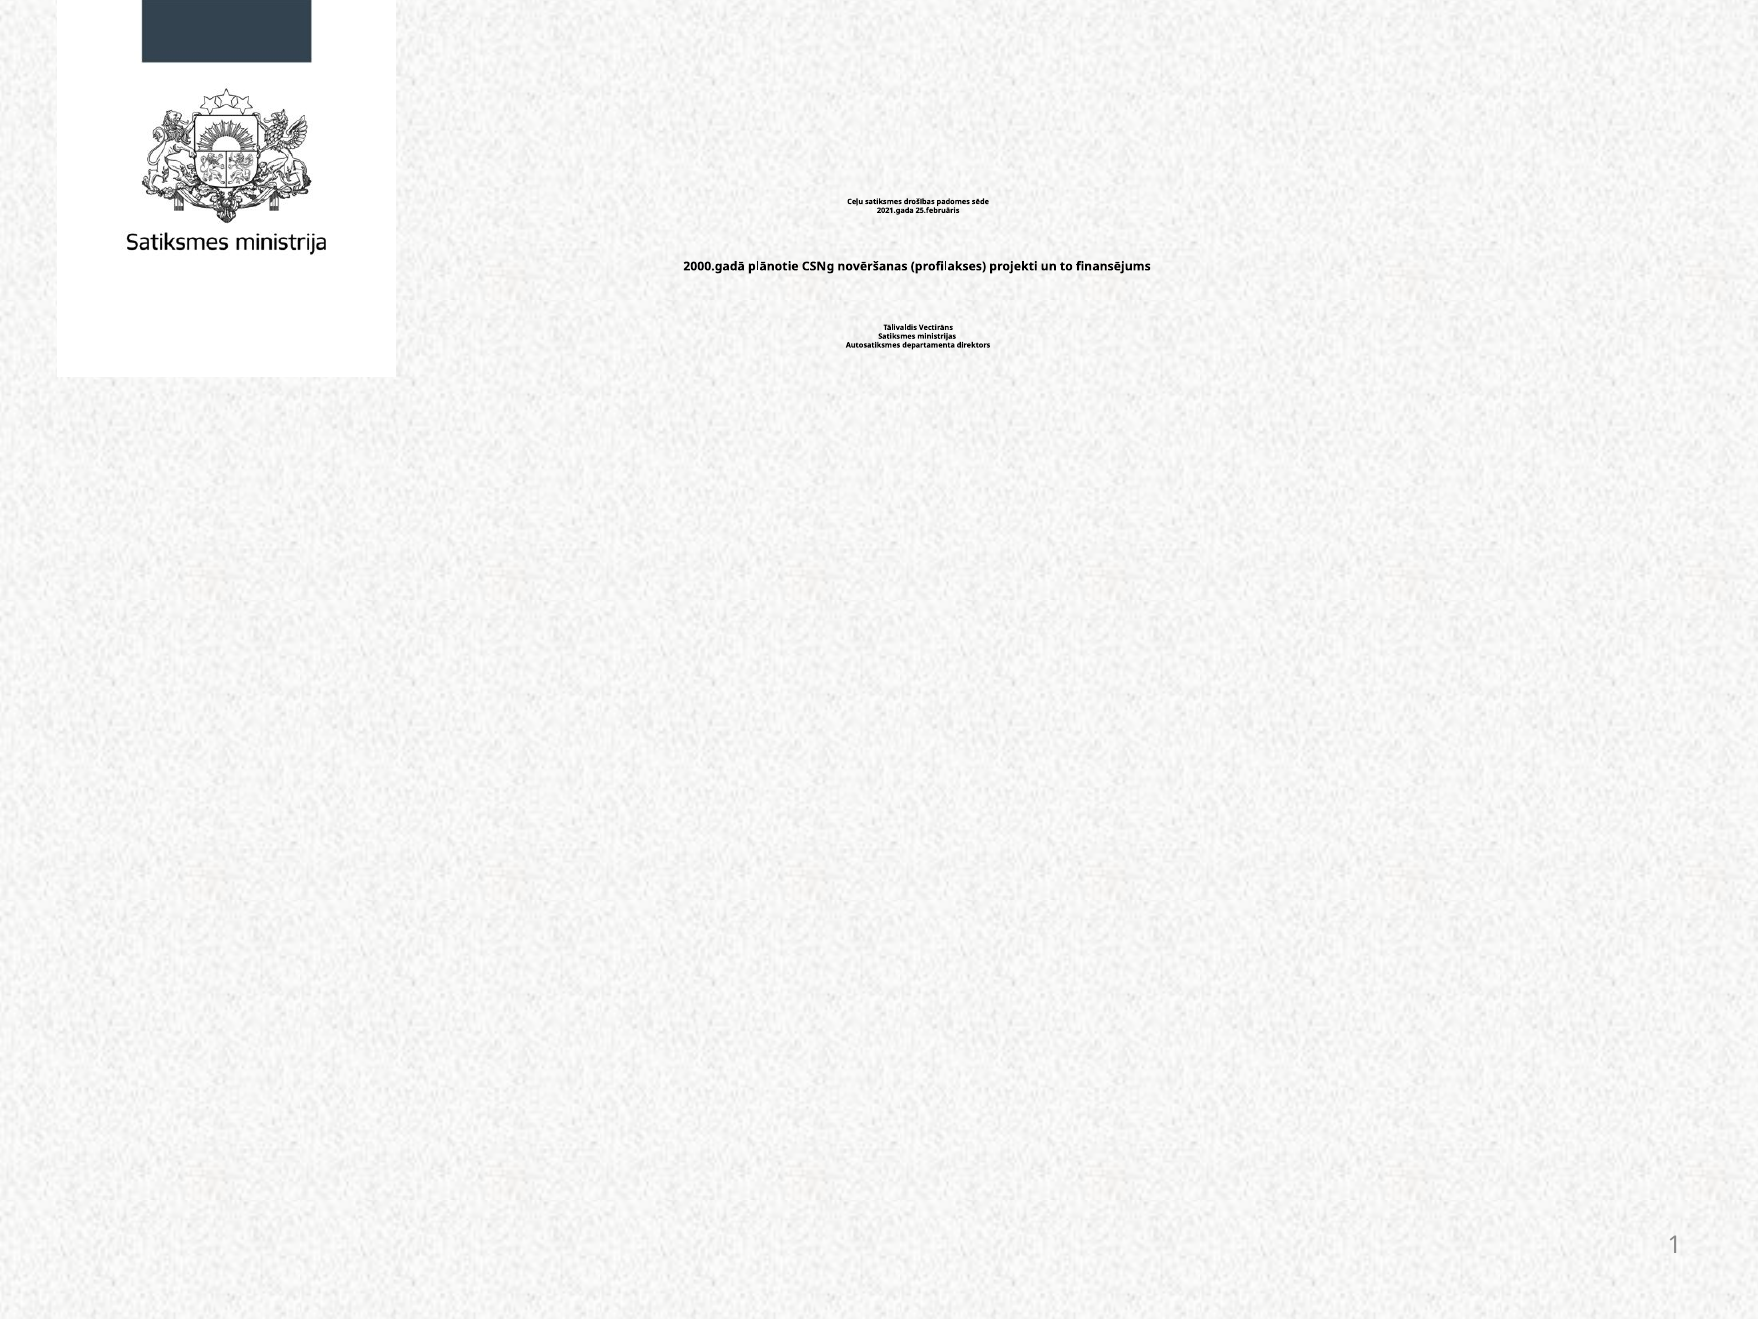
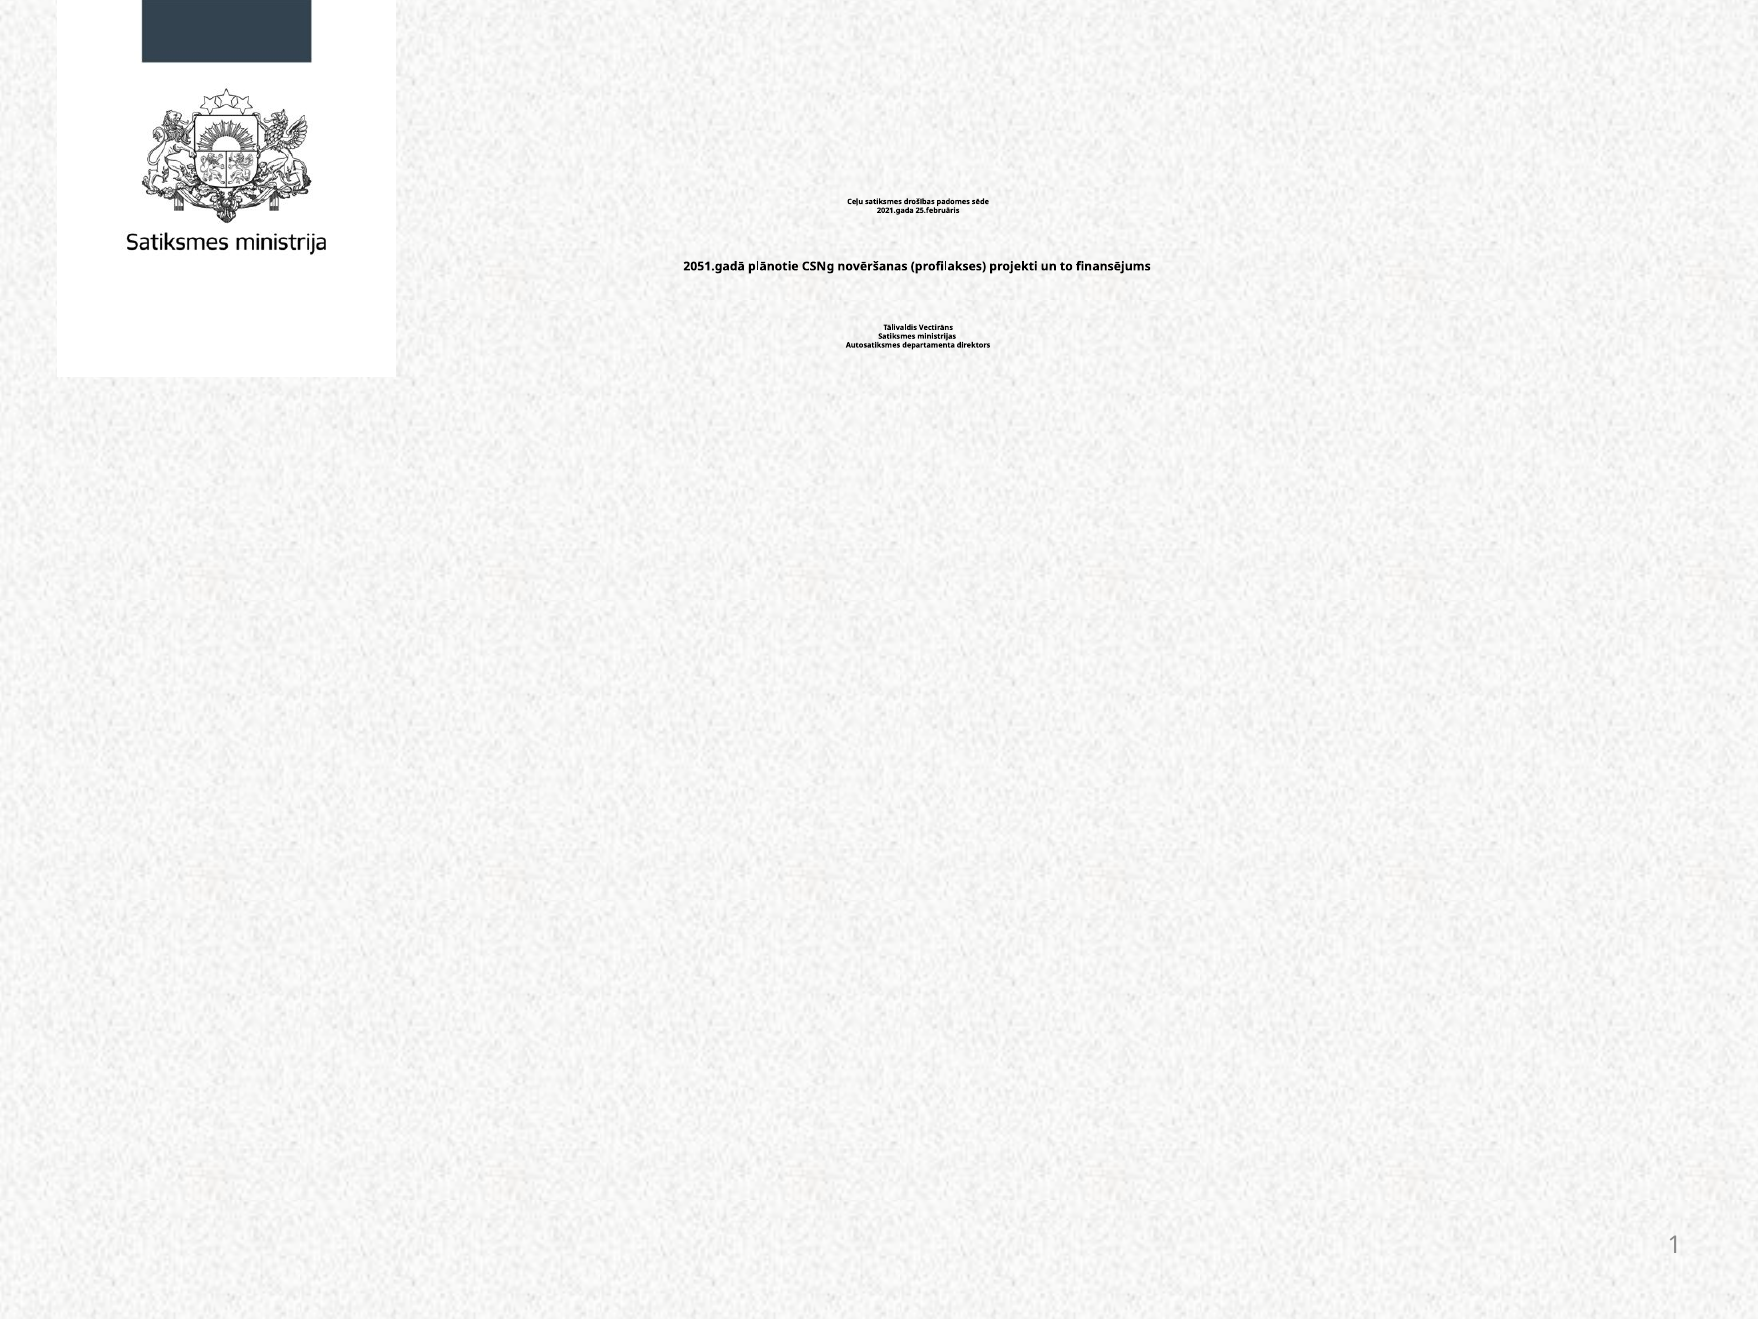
2000.gadā: 2000.gadā -> 2051.gadā
